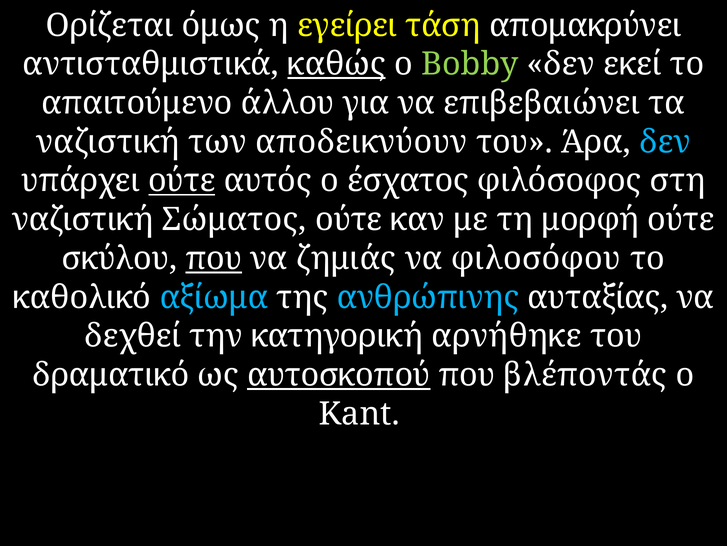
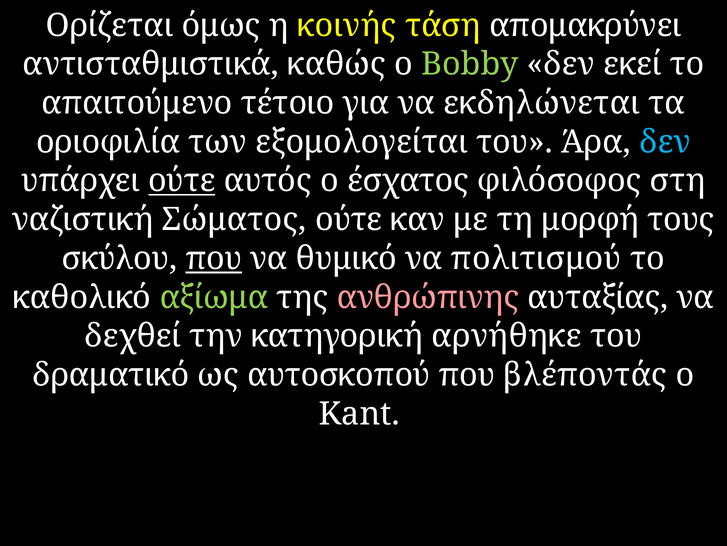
εγείρει: εγείρει -> κοινής
καθώς underline: present -> none
άλλου: άλλου -> τέτοιο
επιβεβαιώνει: επιβεβαιώνει -> εκδηλώνεται
ναζιστική at (108, 142): ναζιστική -> οριοφιλία
αποδεικνύουν: αποδεικνύουν -> εξομολογείται
μορφή ούτε: ούτε -> τους
ζημιάς: ζημιάς -> θυμικό
φιλοσόφου: φιλοσόφου -> πολιτισμού
αξίωμα colour: light blue -> light green
ανθρώπινης colour: light blue -> pink
αυτοσκοπού underline: present -> none
